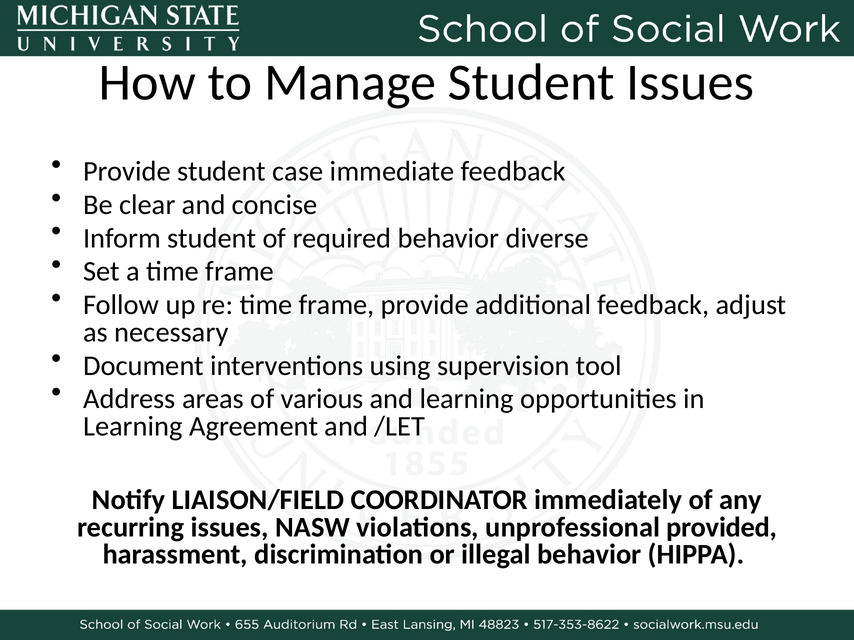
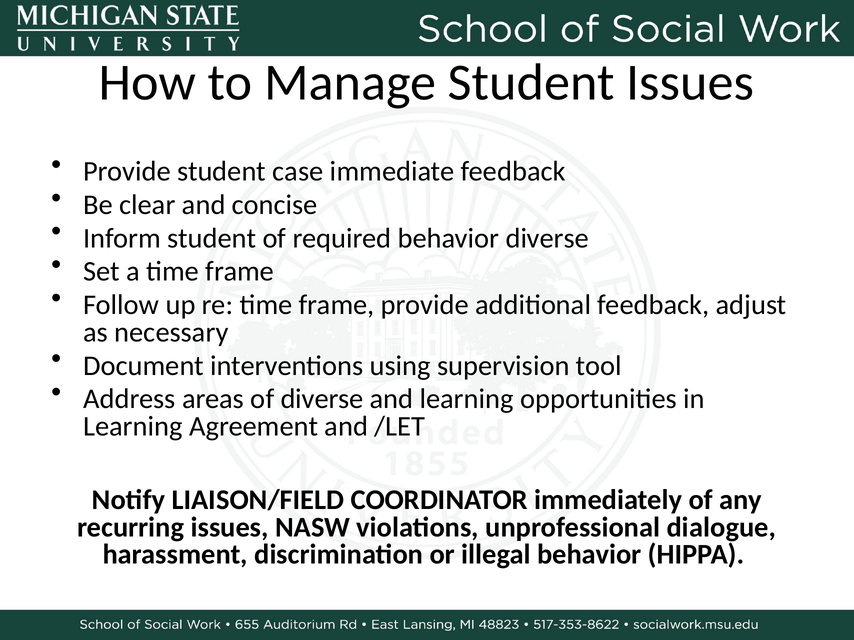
of various: various -> diverse
provided: provided -> dialogue
